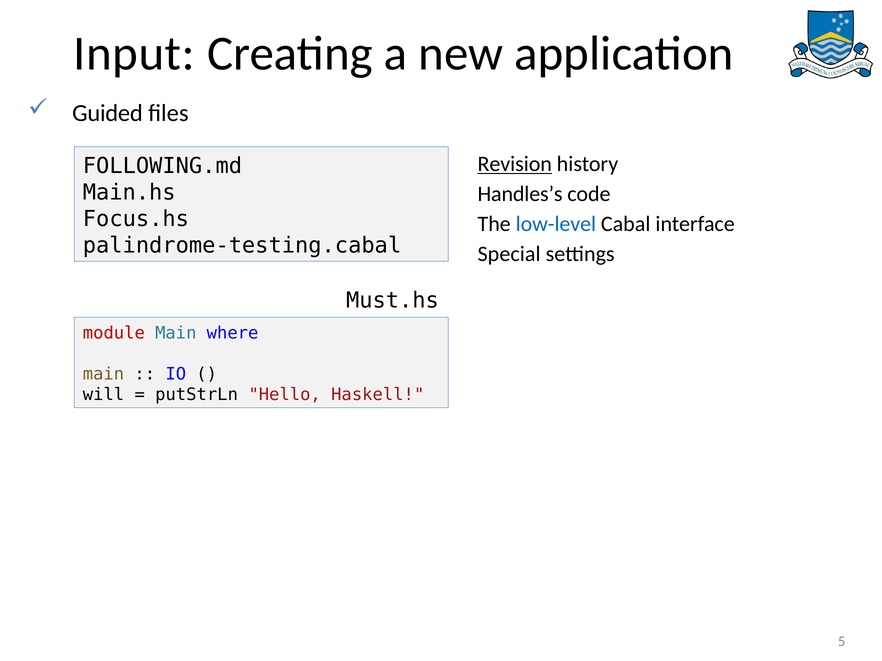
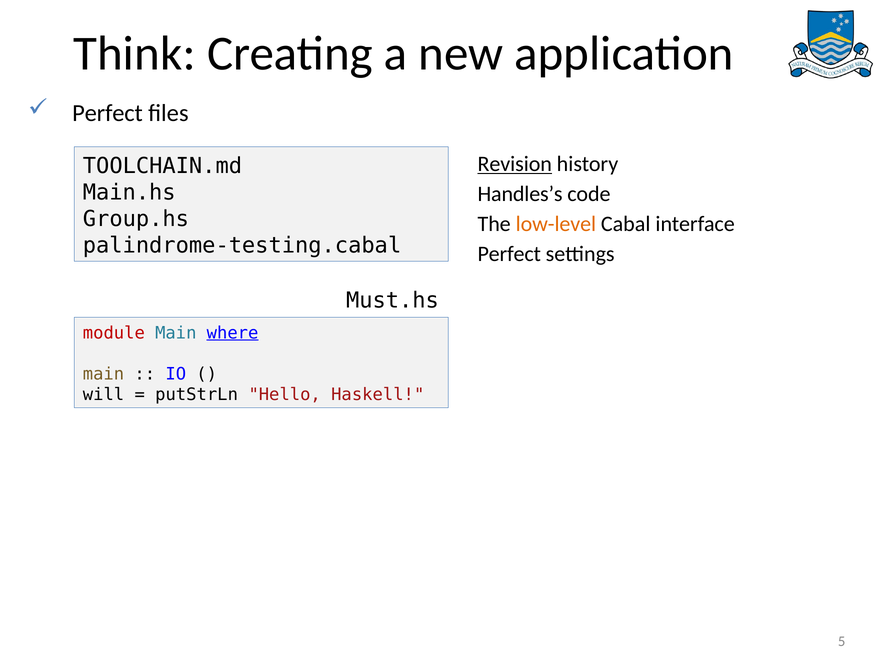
Input: Input -> Think
Guided at (107, 113): Guided -> Perfect
FOLLOWING.md: FOLLOWING.md -> TOOLCHAIN.md
Focus.hs: Focus.hs -> Group.hs
low-level colour: blue -> orange
Special at (509, 254): Special -> Perfect
where underline: none -> present
